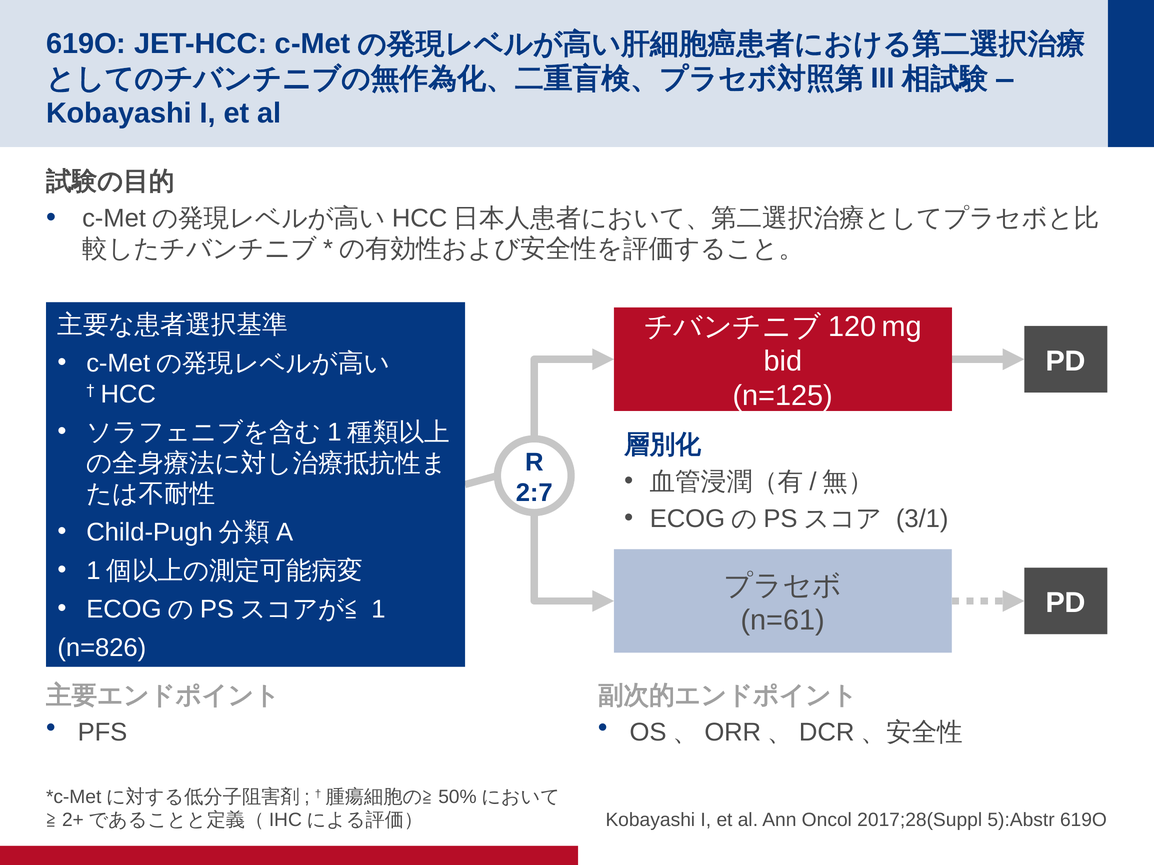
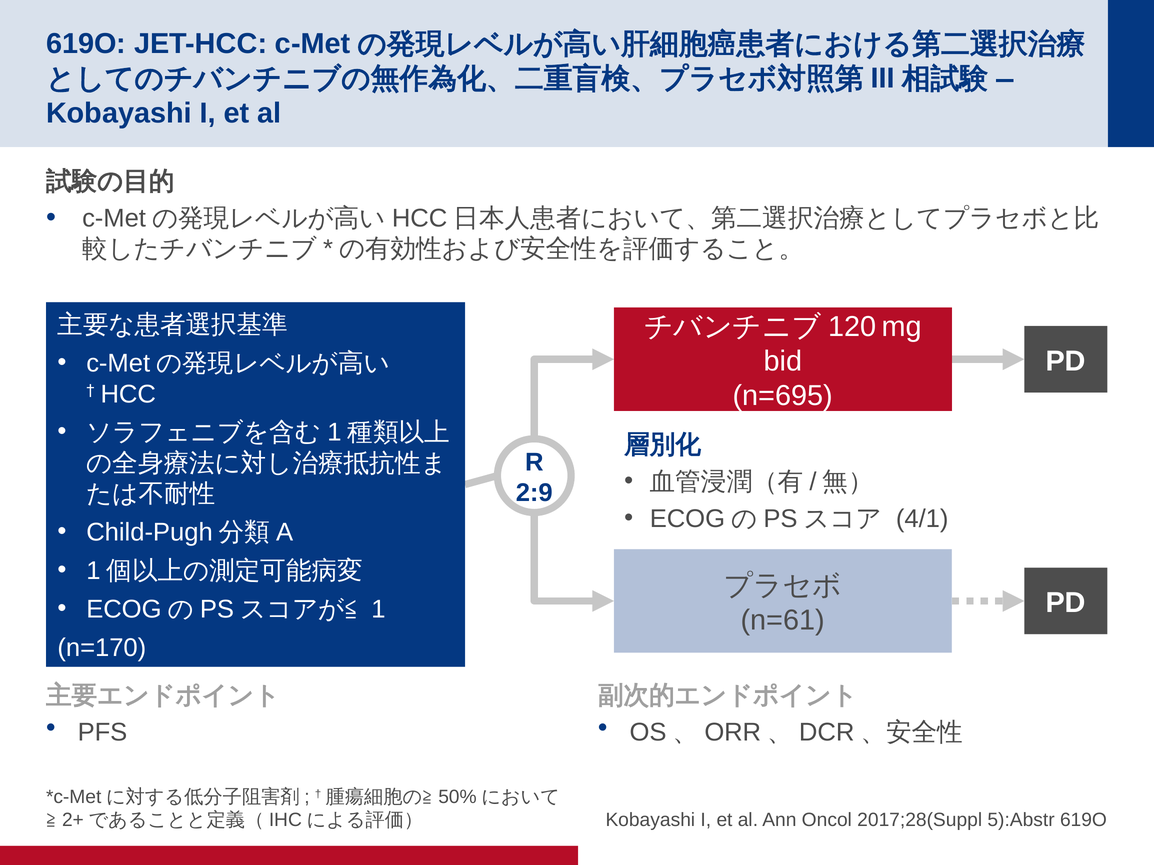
n=125: n=125 -> n=695
2:7: 2:7 -> 2:9
3/1: 3/1 -> 4/1
n=826: n=826 -> n=170
